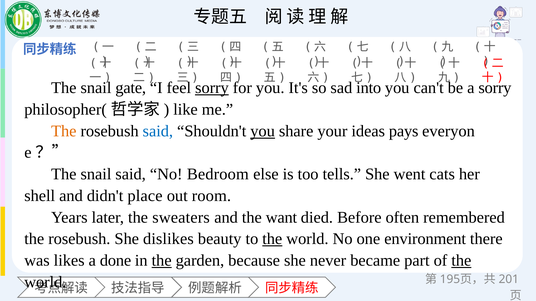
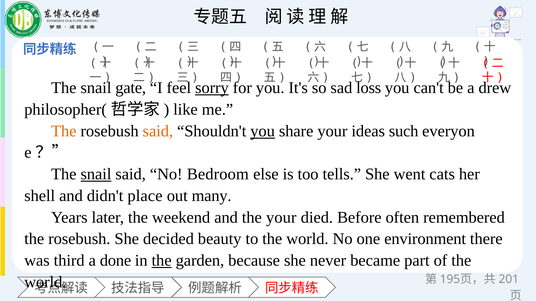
into: into -> loss
a sorry: sorry -> drew
said at (158, 131) colour: blue -> orange
pays: pays -> such
snail at (96, 174) underline: none -> present
room: room -> many
sweaters: sweaters -> weekend
the want: want -> your
dislikes: dislikes -> decided
the at (272, 239) underline: present -> none
likes: likes -> third
the at (461, 261) underline: present -> none
